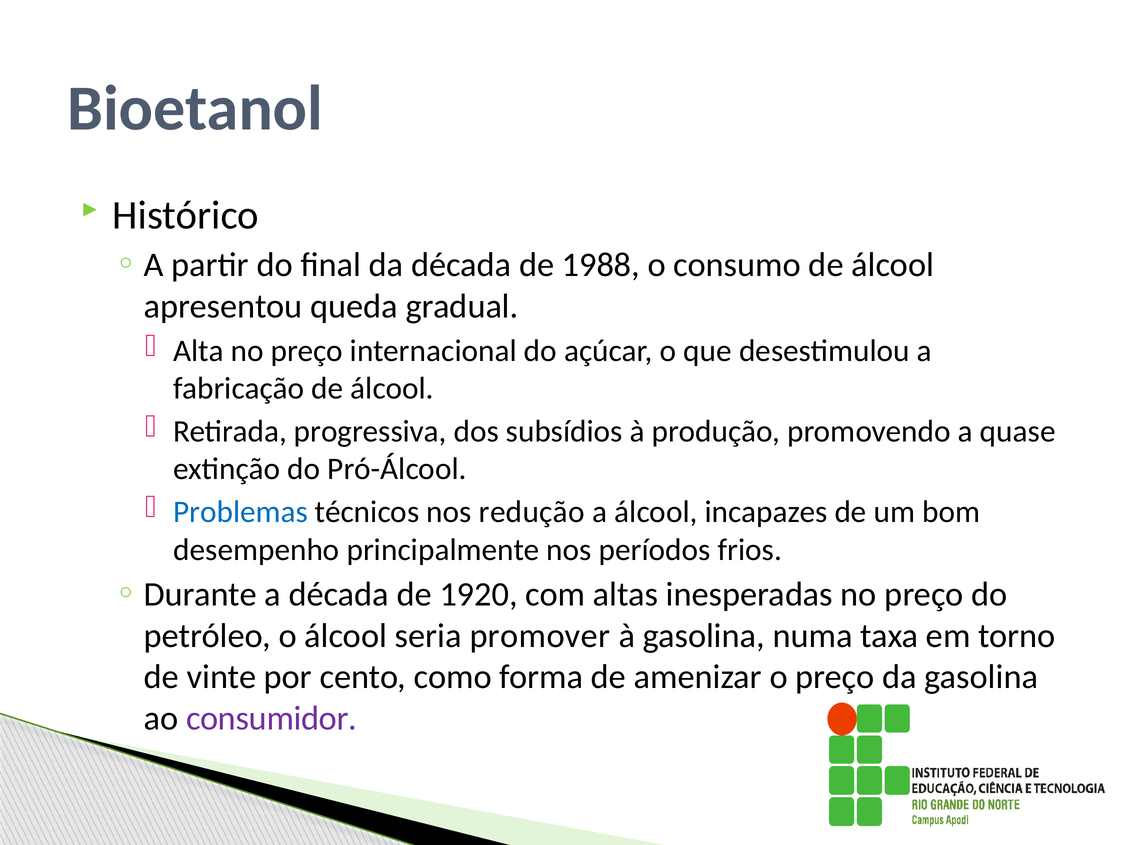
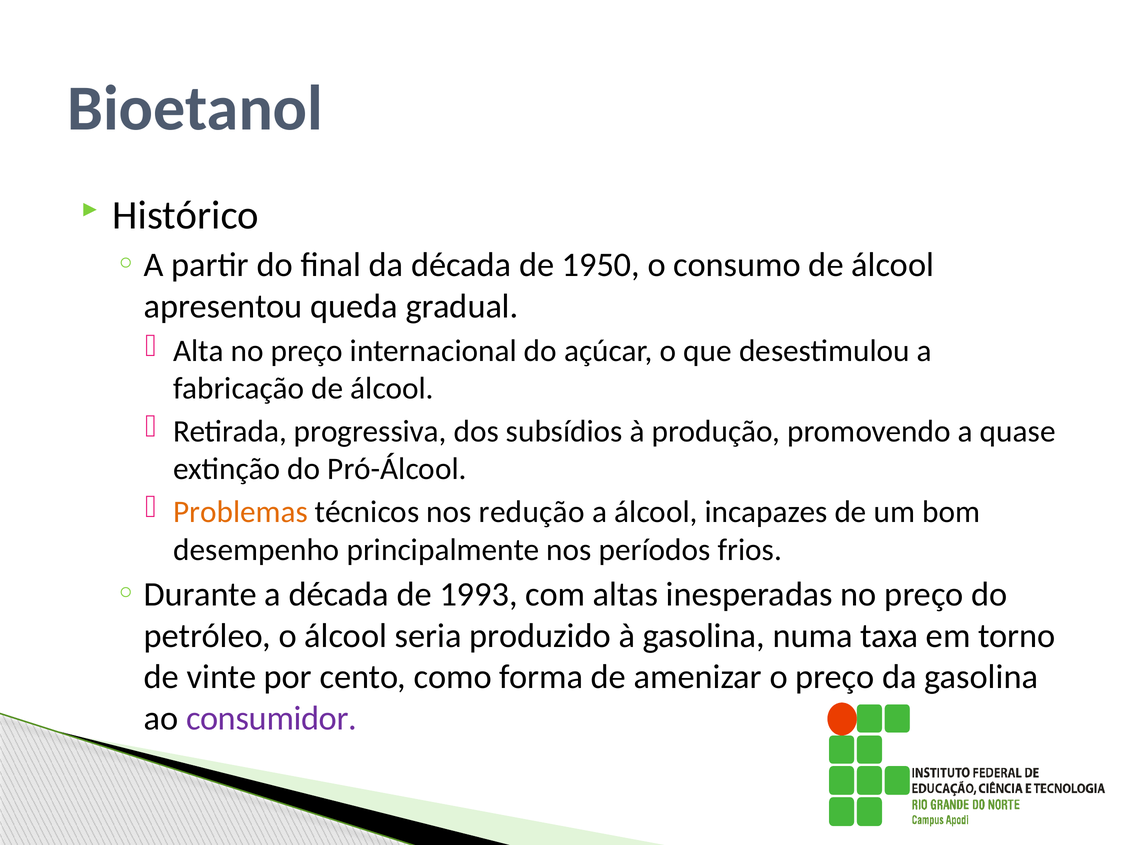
1988: 1988 -> 1950
Problemas colour: blue -> orange
1920: 1920 -> 1993
promover: promover -> produzido
